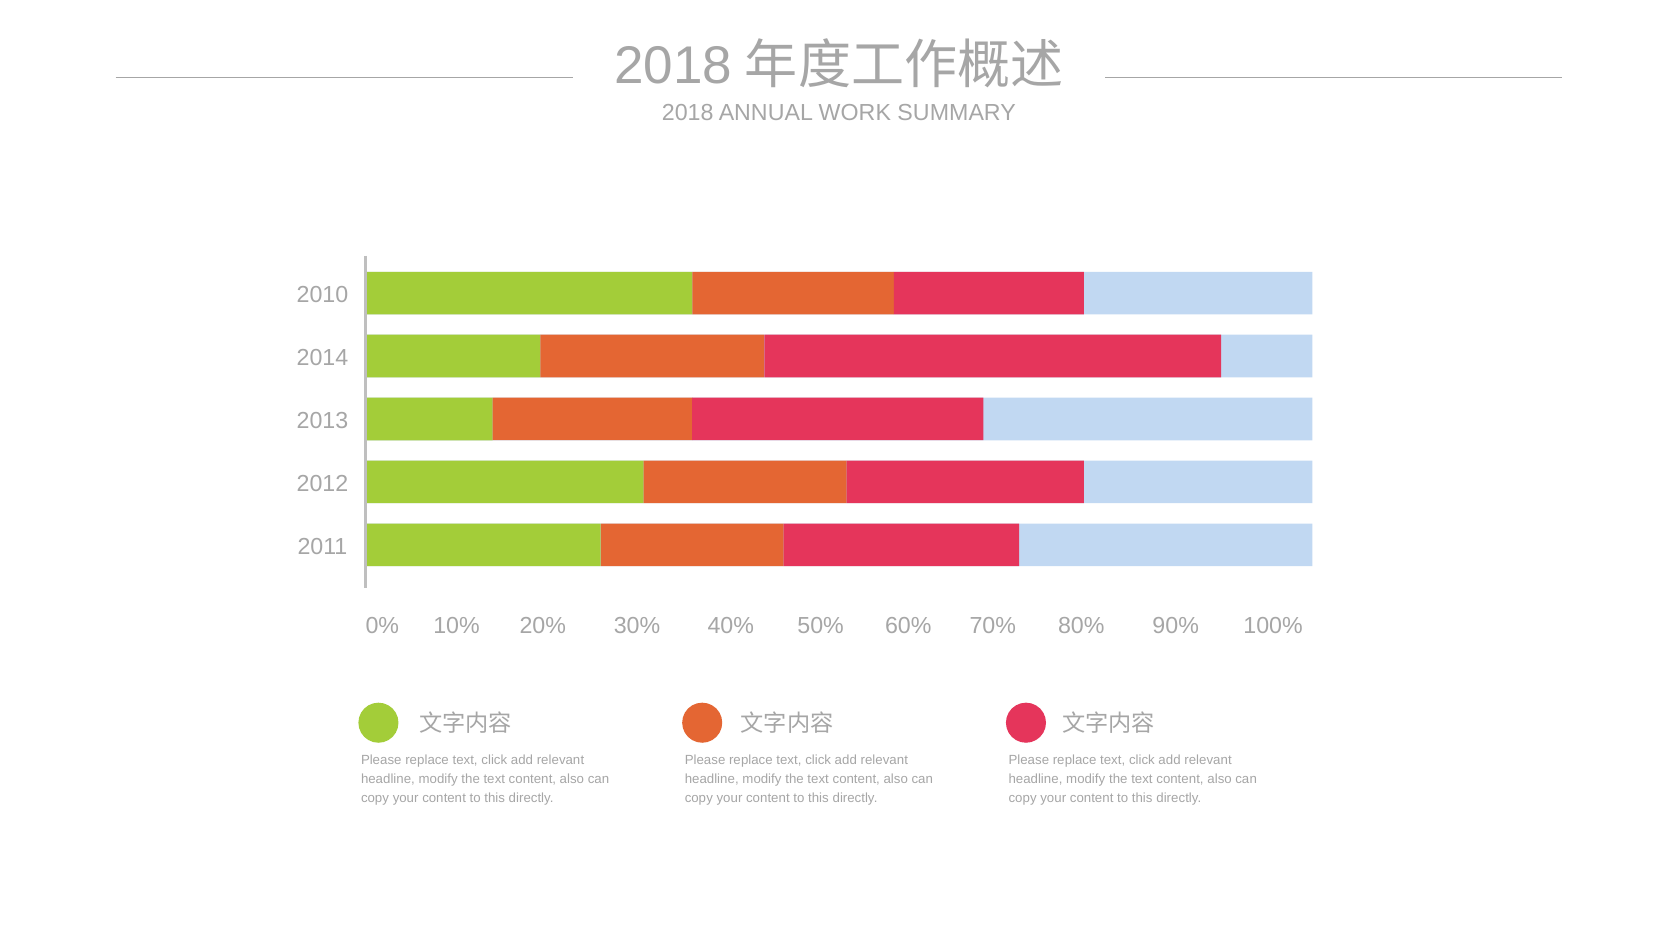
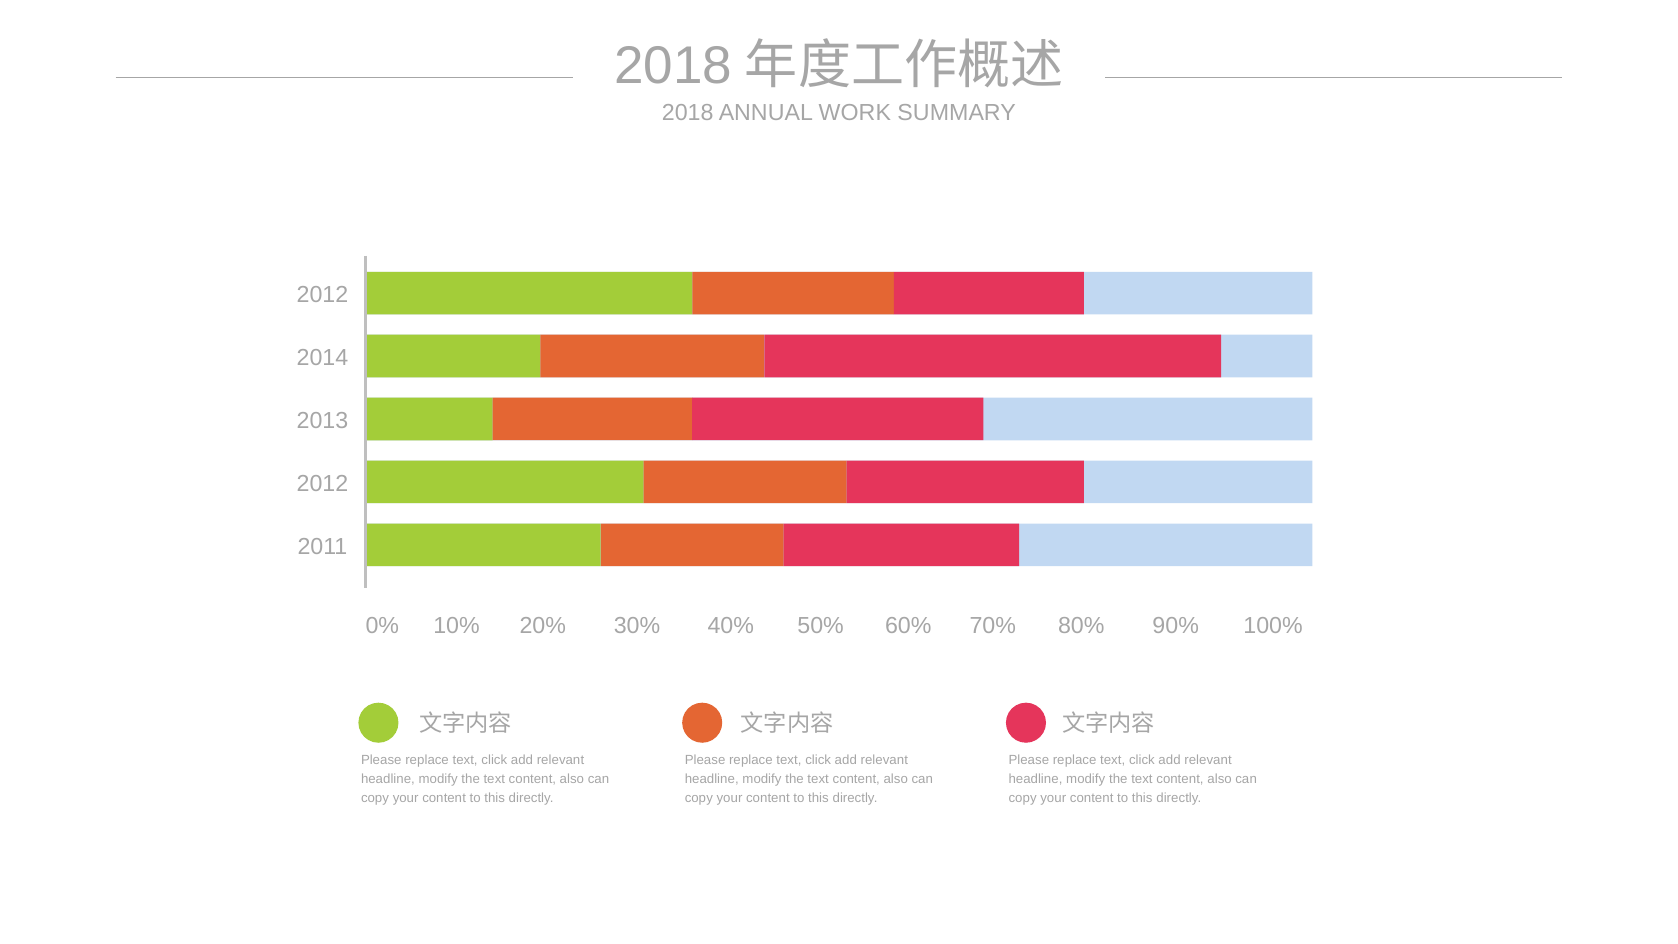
2010 at (322, 295): 2010 -> 2012
